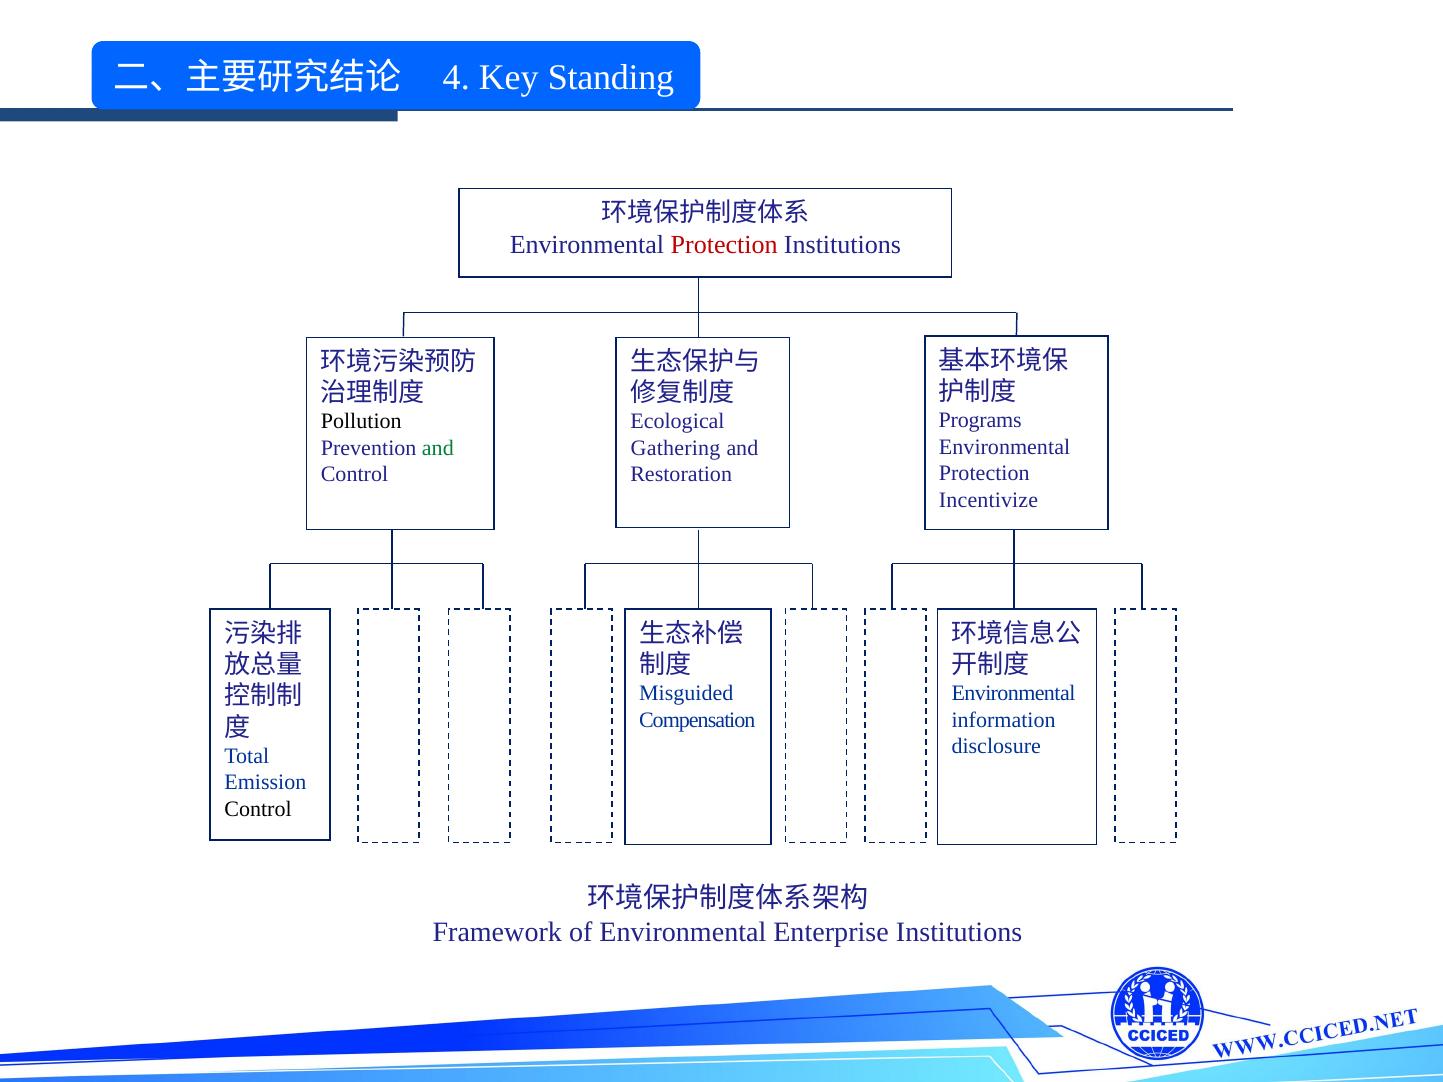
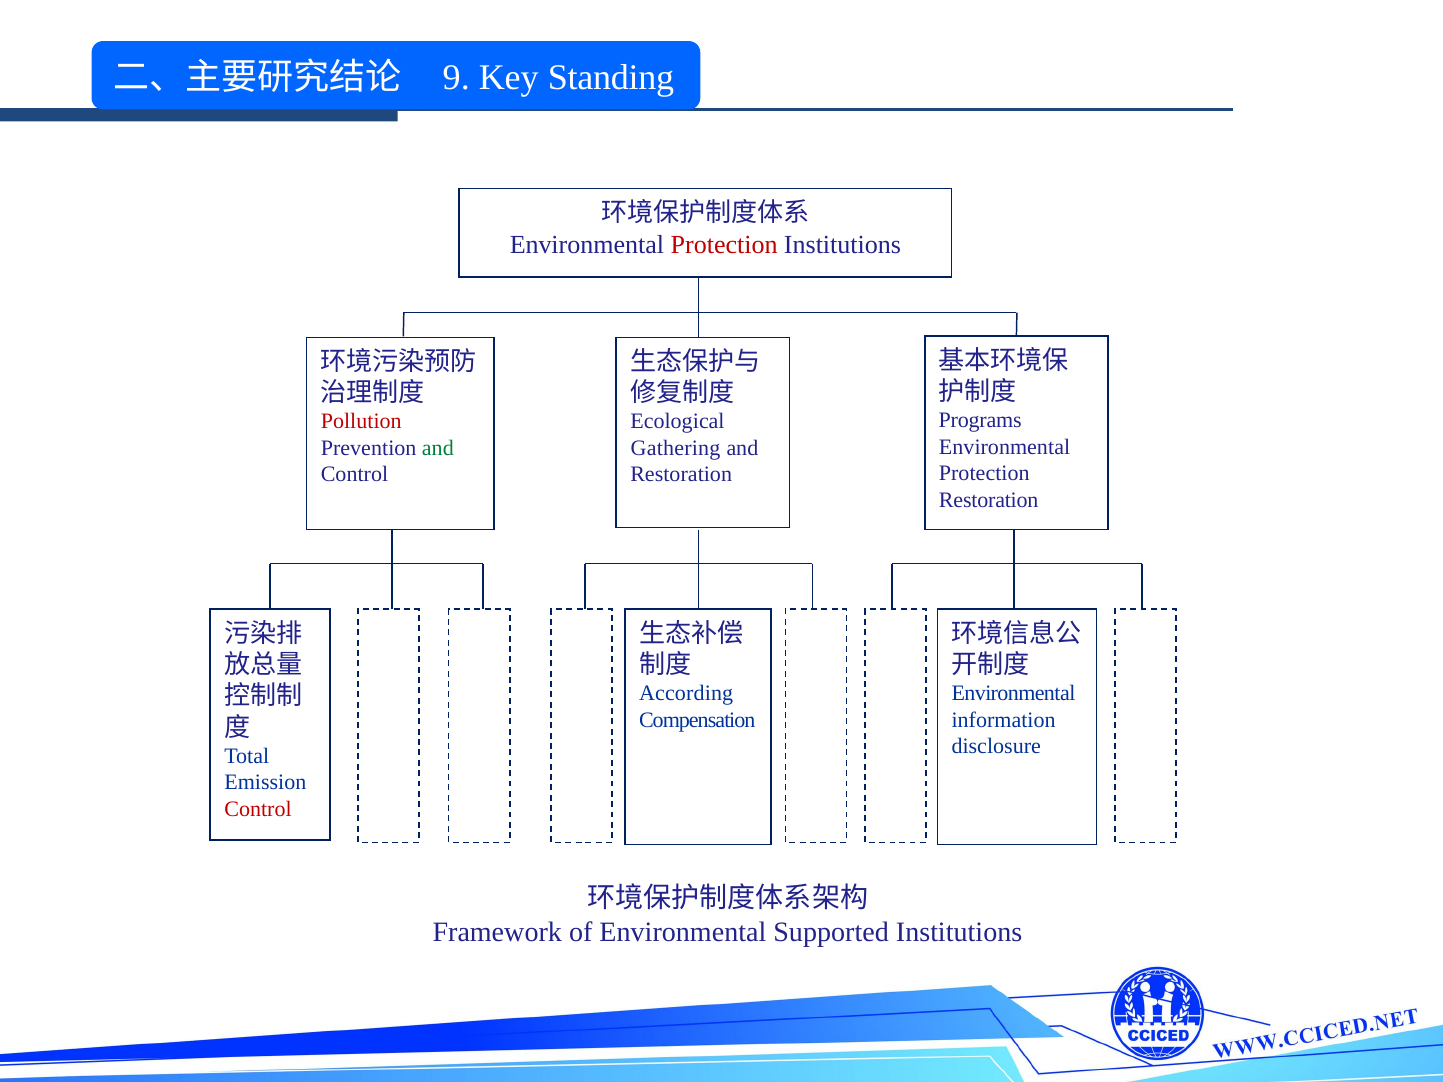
4: 4 -> 9
Pollution colour: black -> red
Incentivize at (989, 500): Incentivize -> Restoration
Misguided: Misguided -> According
Control at (258, 809) colour: black -> red
Enterprise: Enterprise -> Supported
